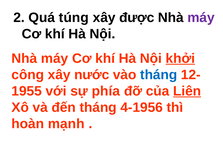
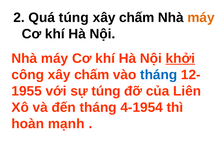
được at (137, 18): được -> chấm
máy at (201, 18) colour: purple -> orange
công xây nước: nước -> chấm
sự phía: phía -> túng
Liên underline: present -> none
4-1956: 4-1956 -> 4-1954
